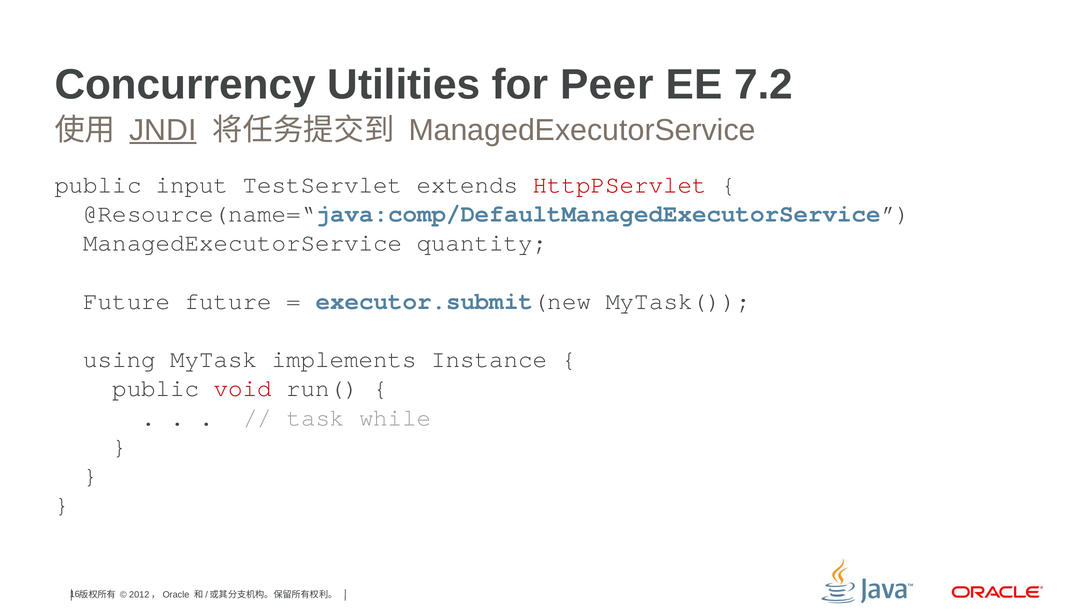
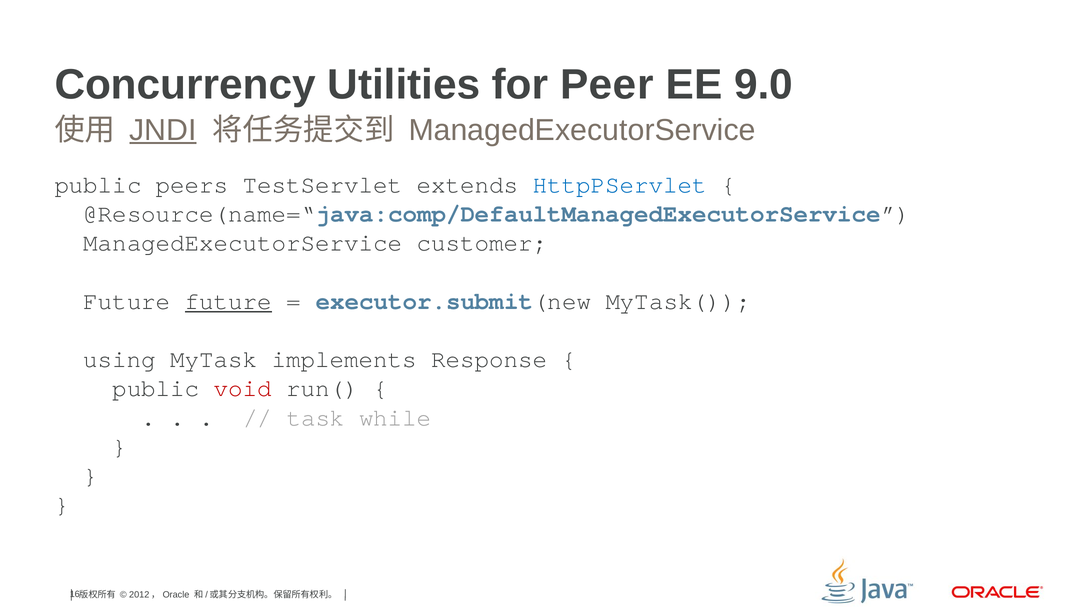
7.2: 7.2 -> 9.0
input: input -> peers
HttpPServlet colour: red -> blue
quantity: quantity -> customer
future at (228, 301) underline: none -> present
Instance: Instance -> Response
